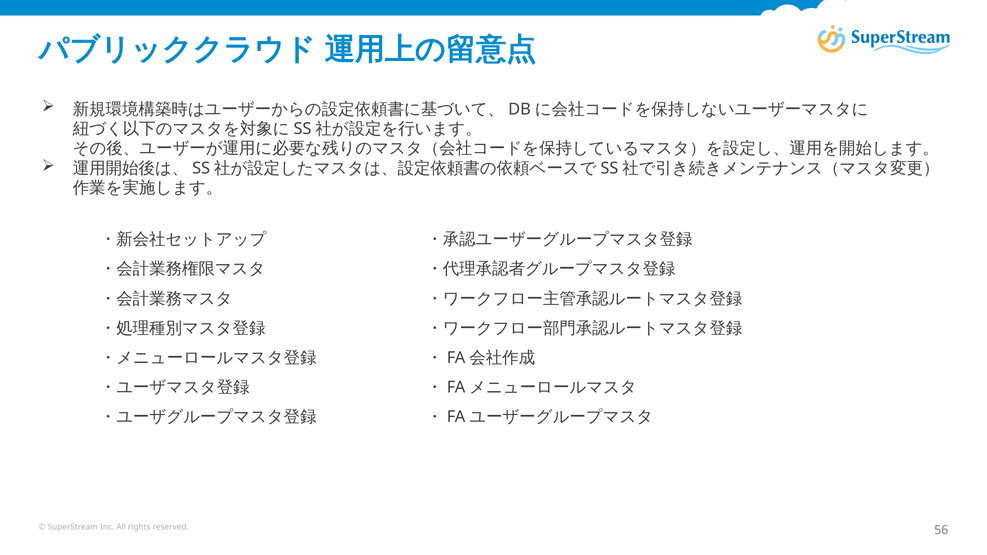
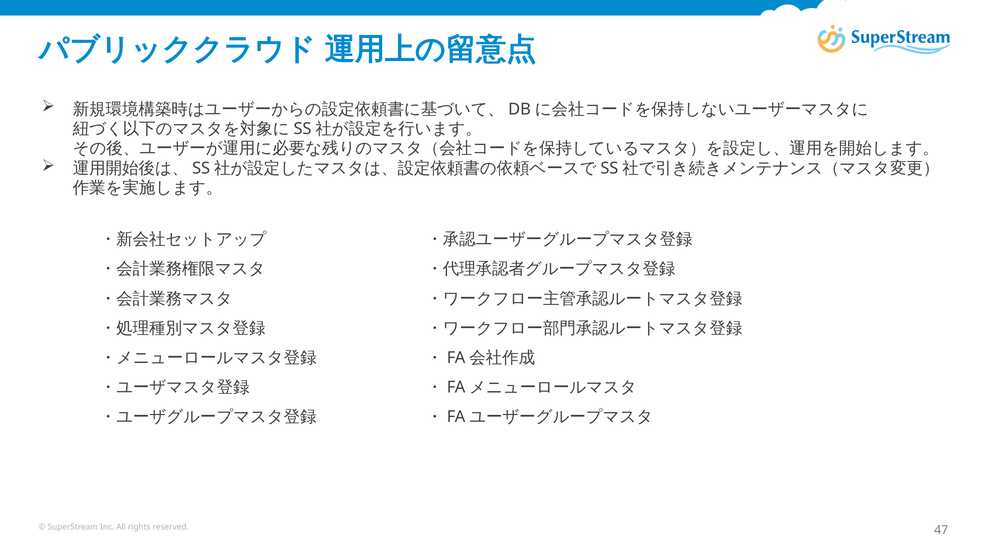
56: 56 -> 47
